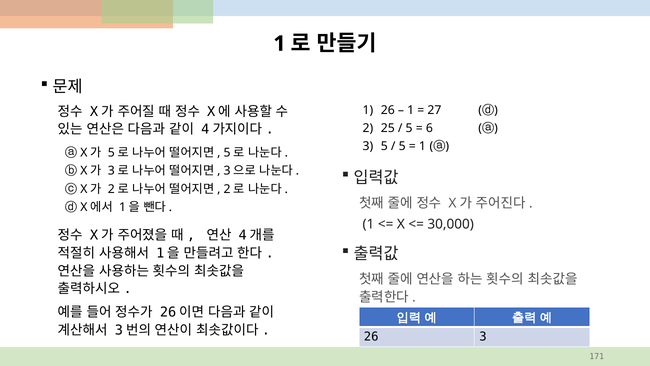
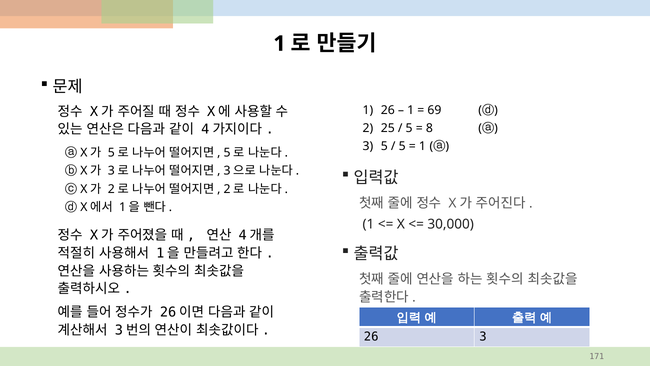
27: 27 -> 69
6: 6 -> 8
